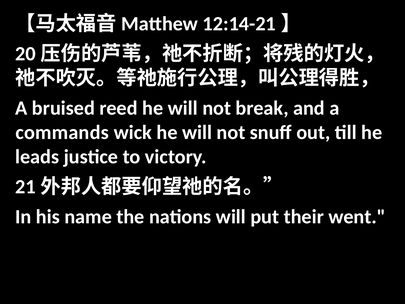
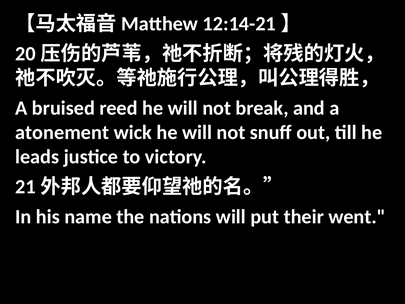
commands: commands -> atonement
